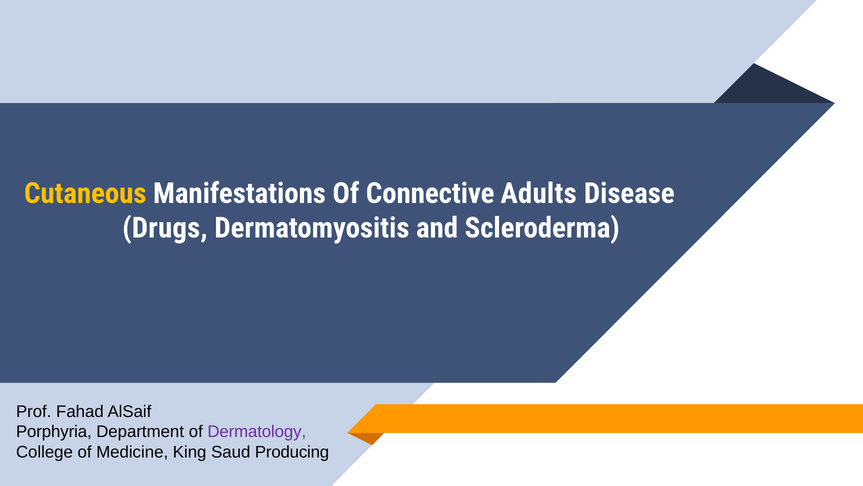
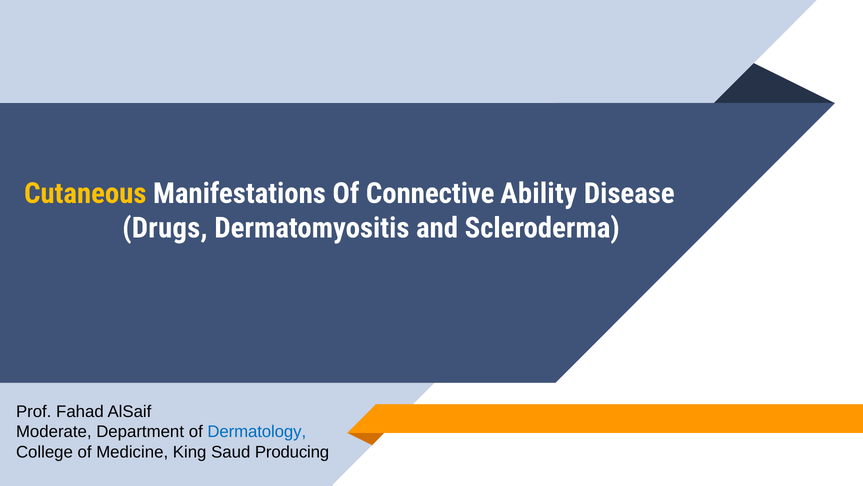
Adults: Adults -> Ability
Porphyria: Porphyria -> Moderate
Dermatology colour: purple -> blue
